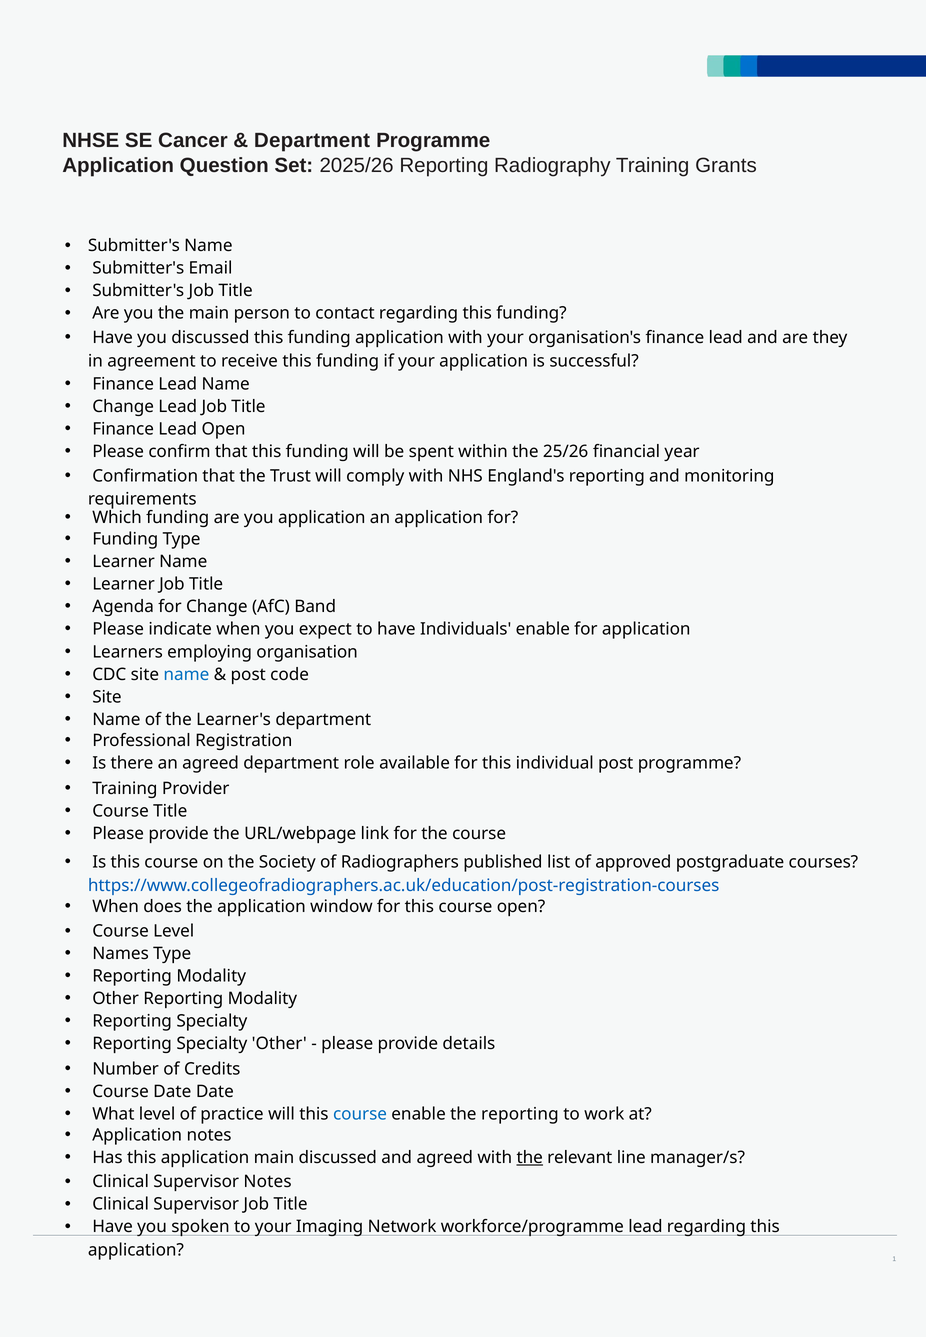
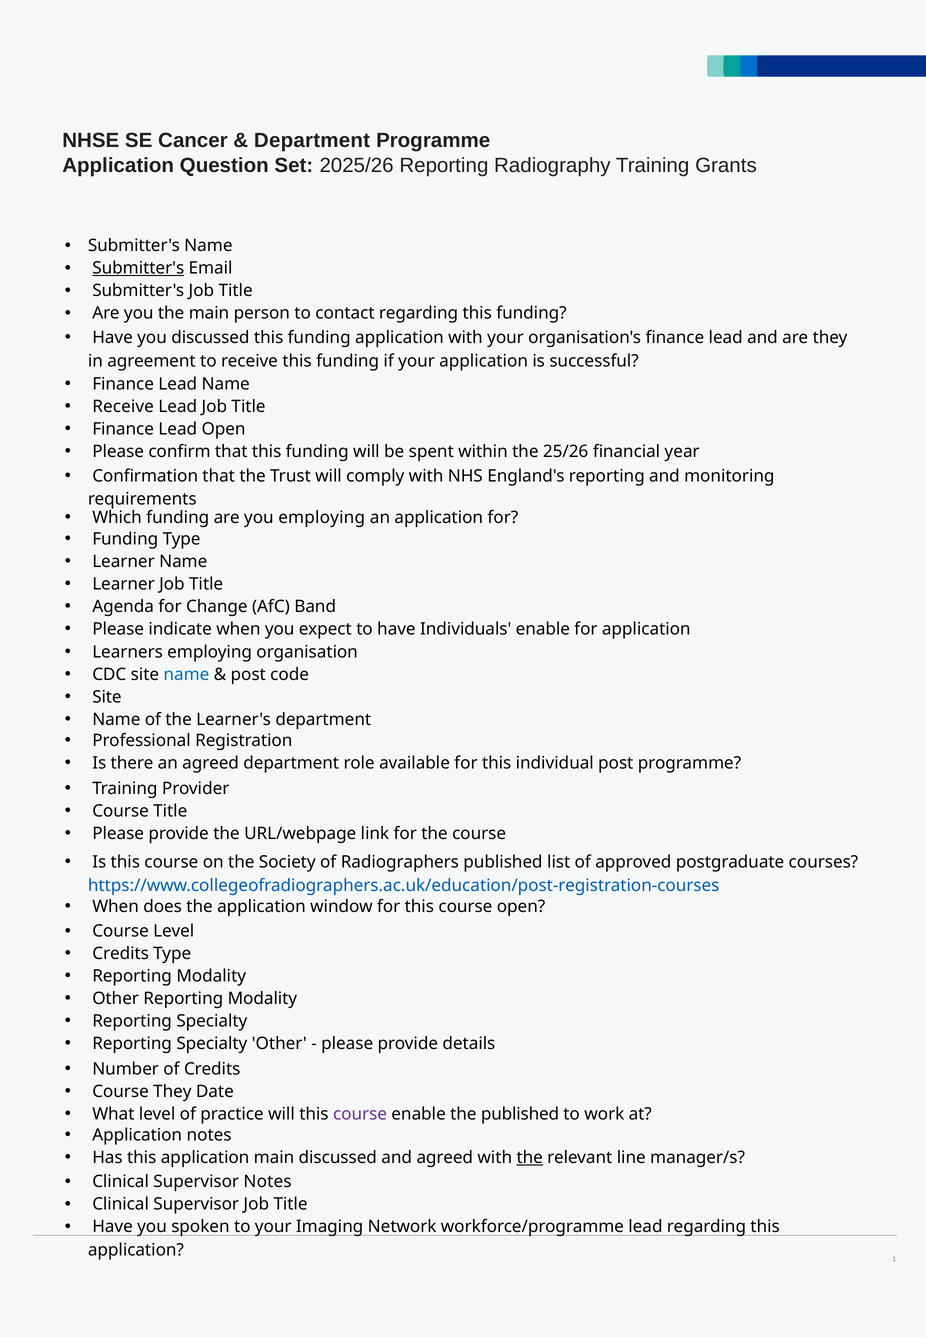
Submitter's at (138, 268) underline: none -> present
Change at (123, 407): Change -> Receive
you application: application -> employing
Names at (121, 954): Names -> Credits
Course Date: Date -> They
course at (360, 1114) colour: blue -> purple
the reporting: reporting -> published
